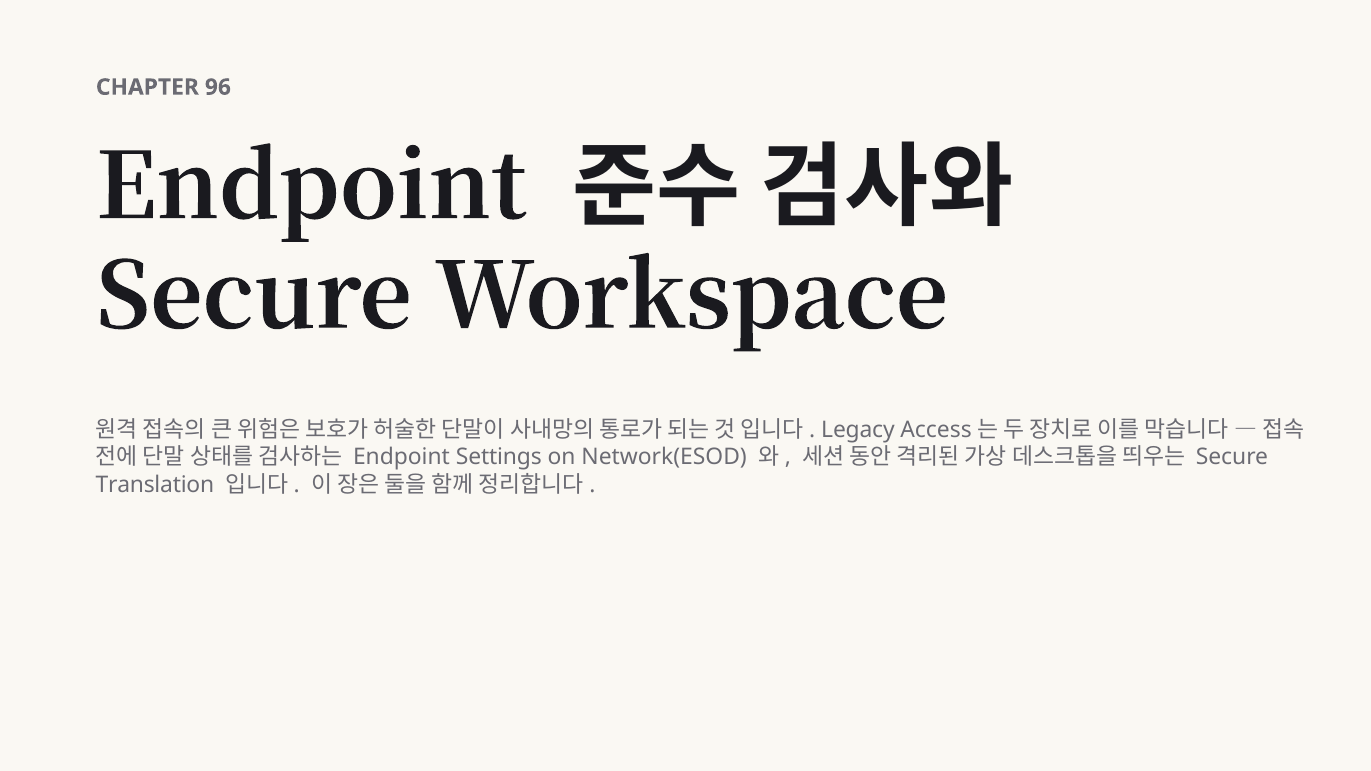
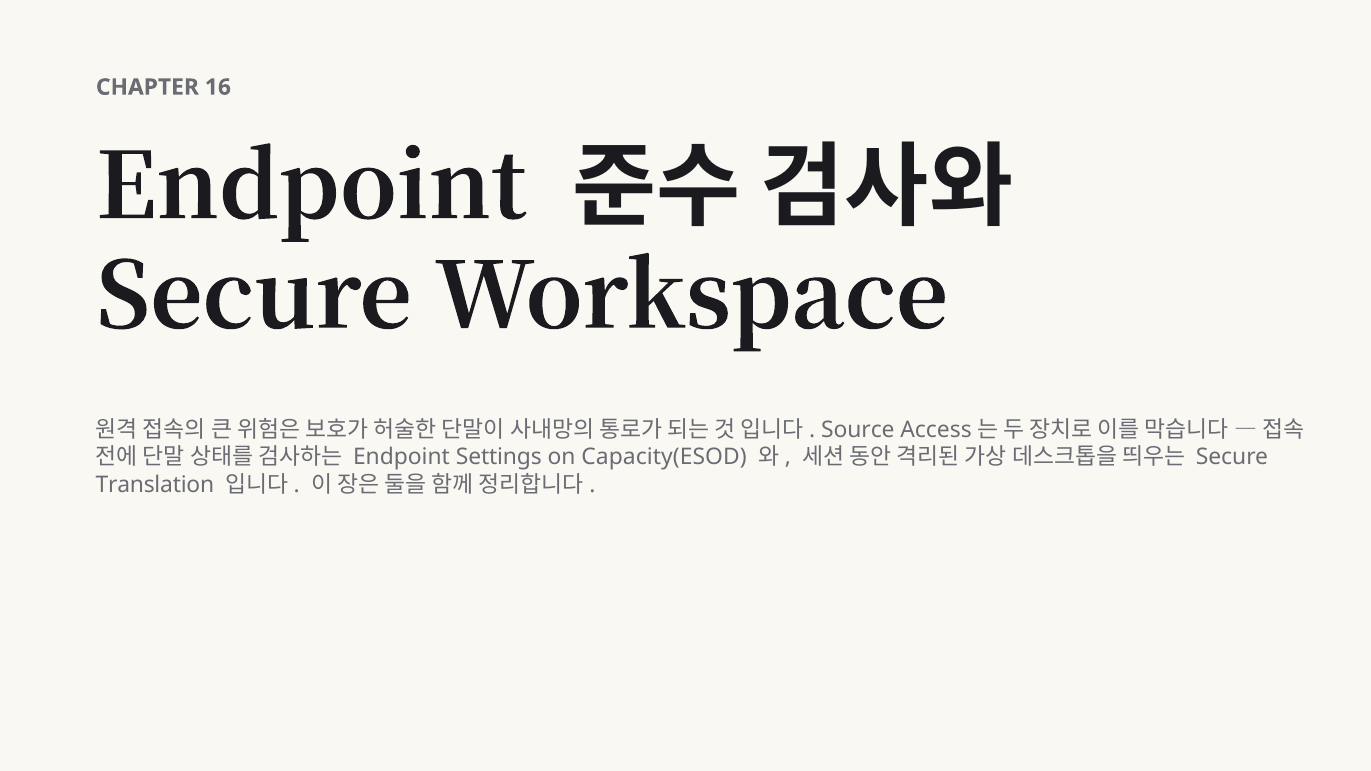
96: 96 -> 16
Legacy: Legacy -> Source
Network(ESOD: Network(ESOD -> Capacity(ESOD
